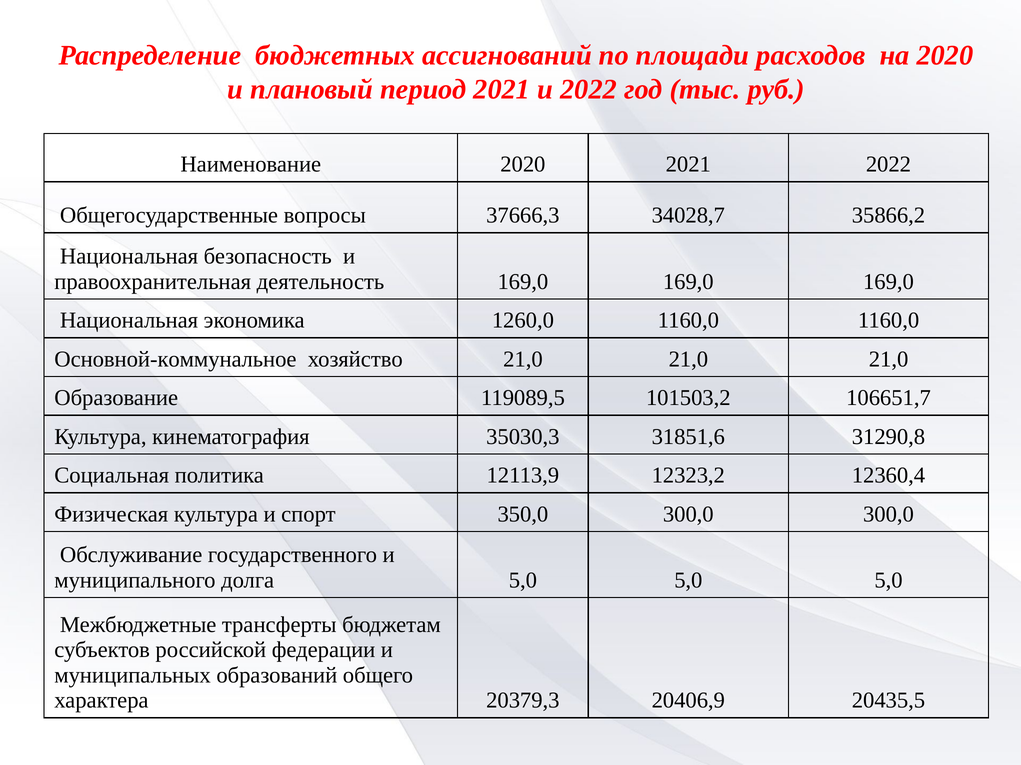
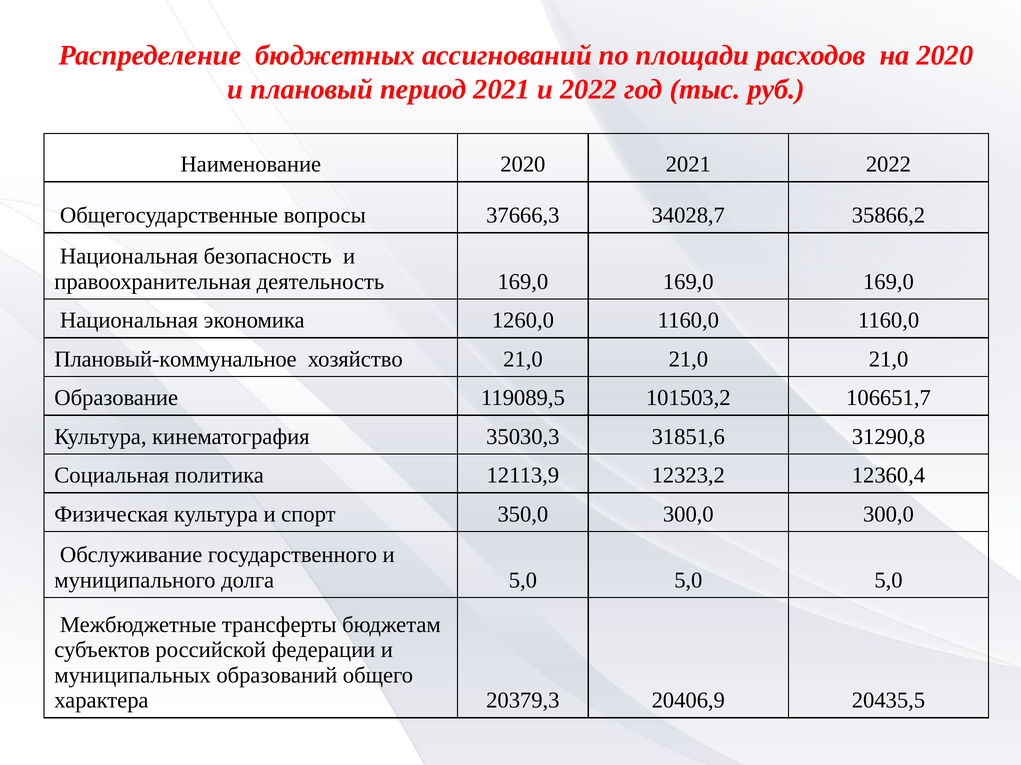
Основной-коммунальное: Основной-коммунальное -> Плановый-коммунальное
